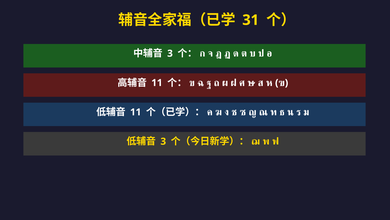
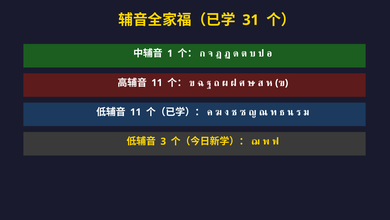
3 at (170, 53): 3 -> 1
